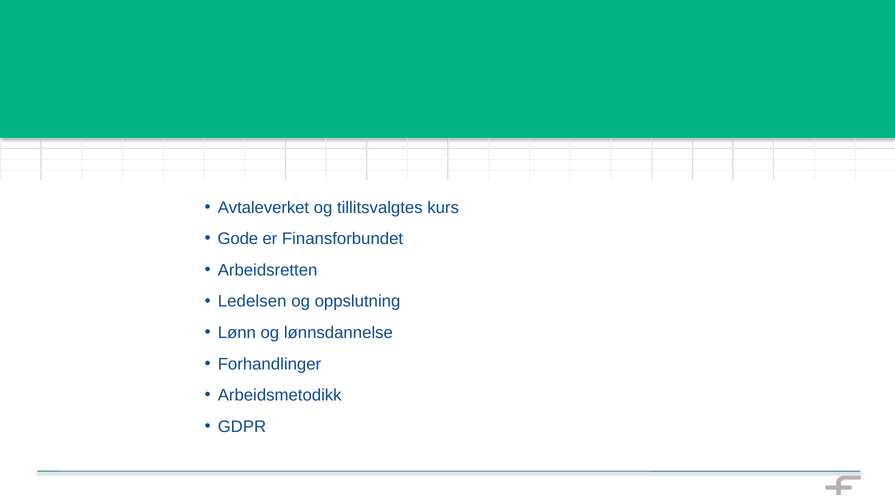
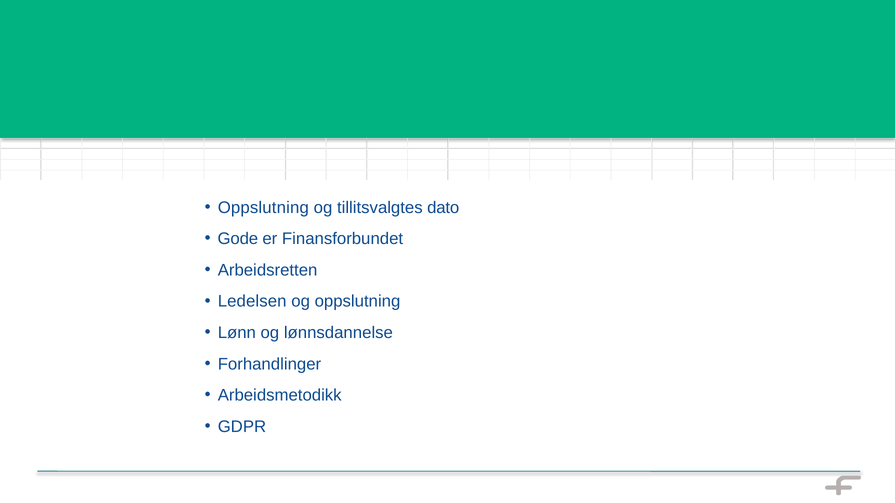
Avtaleverket at (263, 208): Avtaleverket -> Oppslutning
kurs: kurs -> dato
